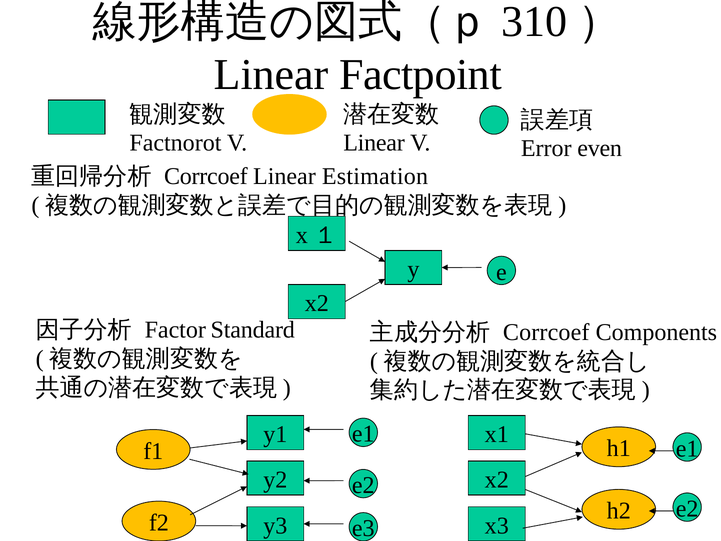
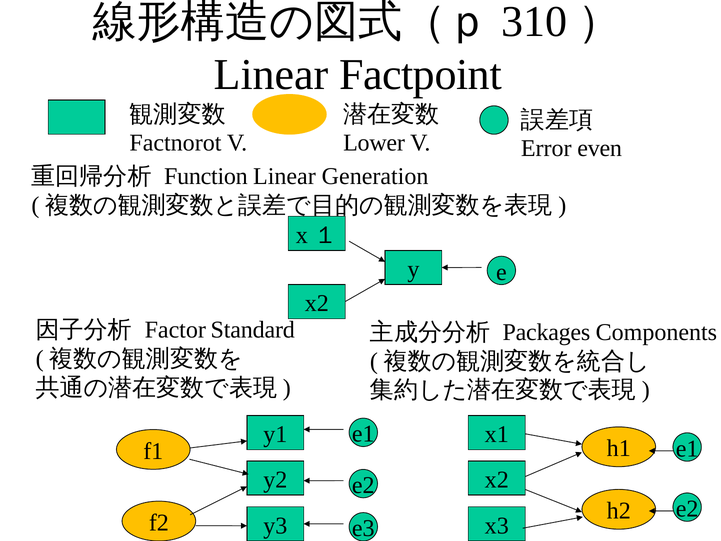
Linear at (374, 143): Linear -> Lower
Corrcoef at (206, 176): Corrcoef -> Function
Estimation: Estimation -> Generation
Corrcoef at (546, 332): Corrcoef -> Packages
